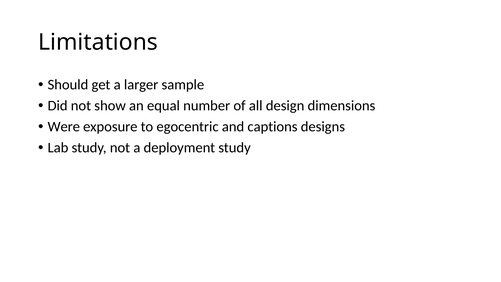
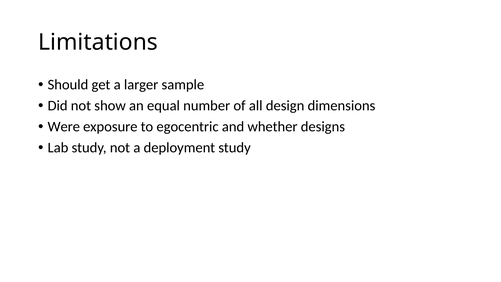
captions: captions -> whether
